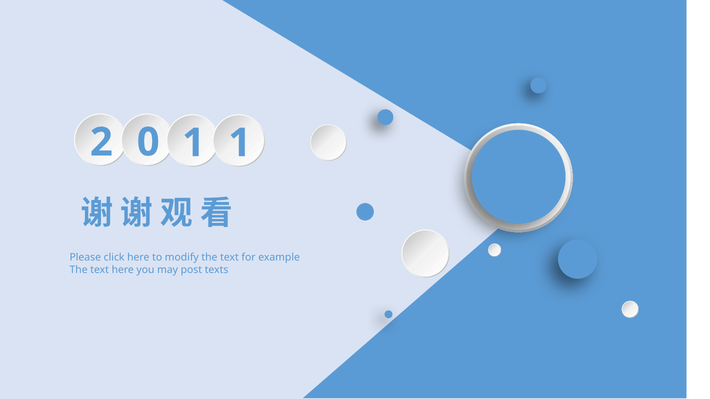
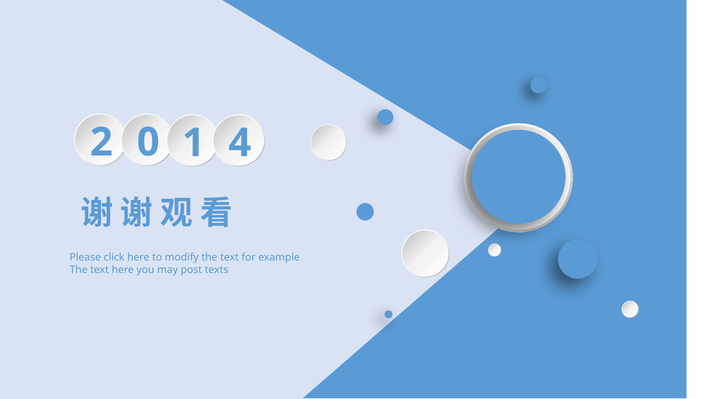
1 at (240, 143): 1 -> 4
